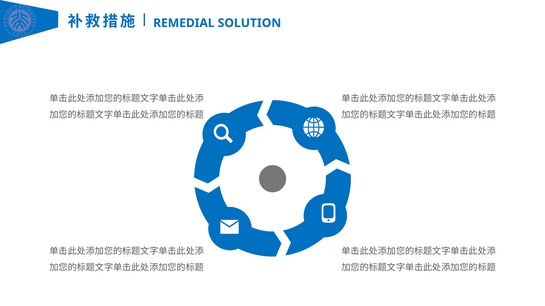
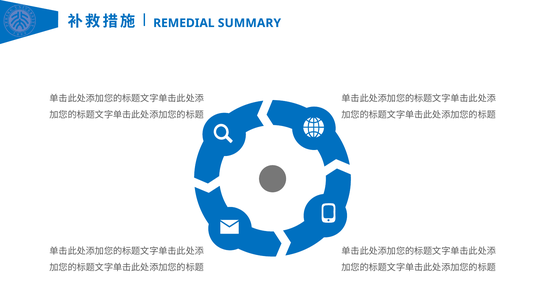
SOLUTION: SOLUTION -> SUMMARY
